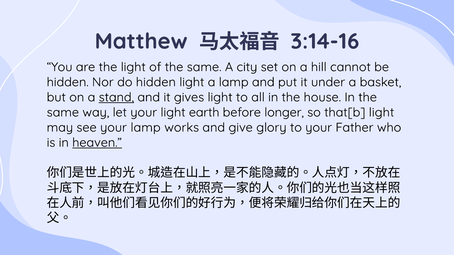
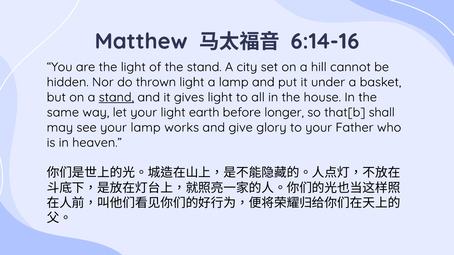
3:14-16: 3:14-16 -> 6:14-16
of the same: same -> stand
do hidden: hidden -> thrown
that[b light: light -> shall
heaven underline: present -> none
